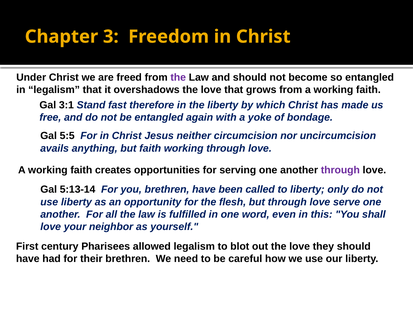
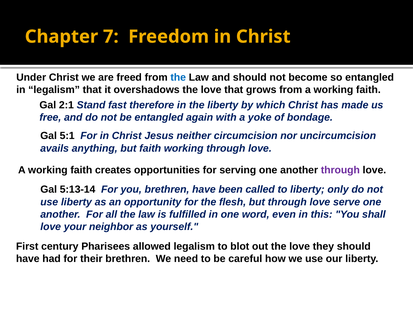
3: 3 -> 7
the at (178, 77) colour: purple -> blue
3:1: 3:1 -> 2:1
5:5: 5:5 -> 5:1
